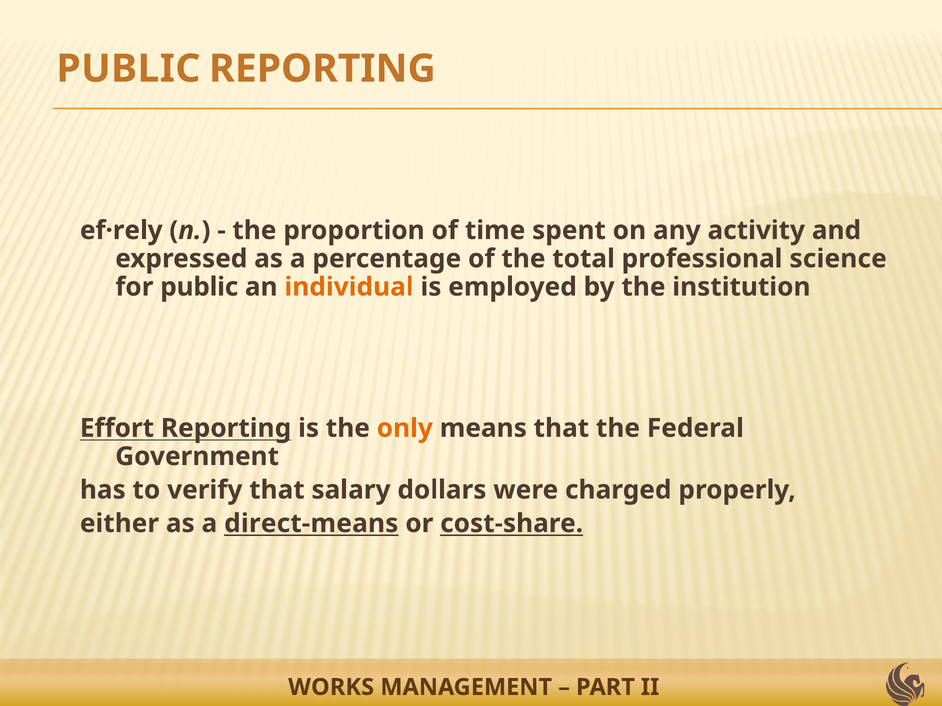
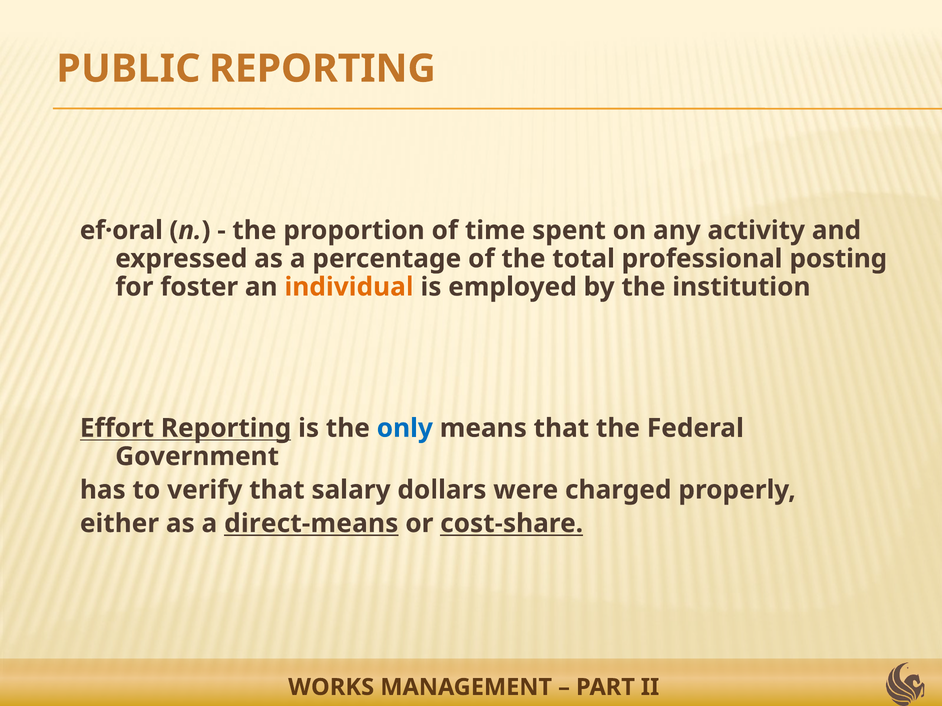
ef·rely: ef·rely -> ef·oral
science: science -> posting
for public: public -> foster
only colour: orange -> blue
